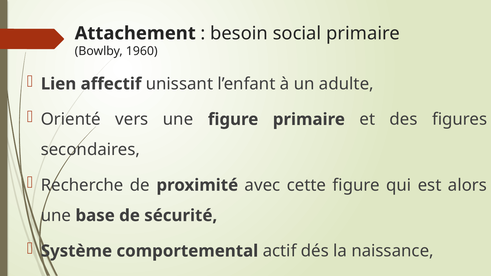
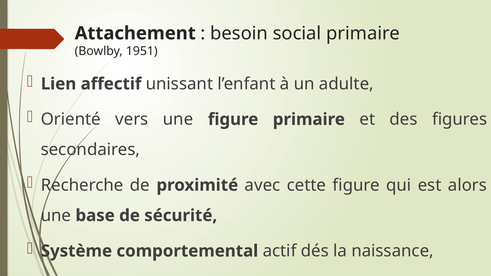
1960: 1960 -> 1951
